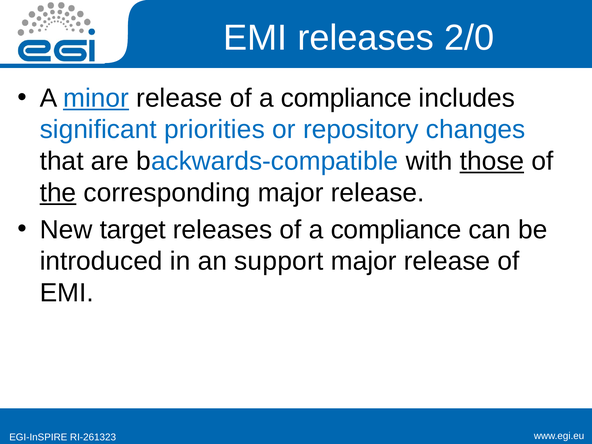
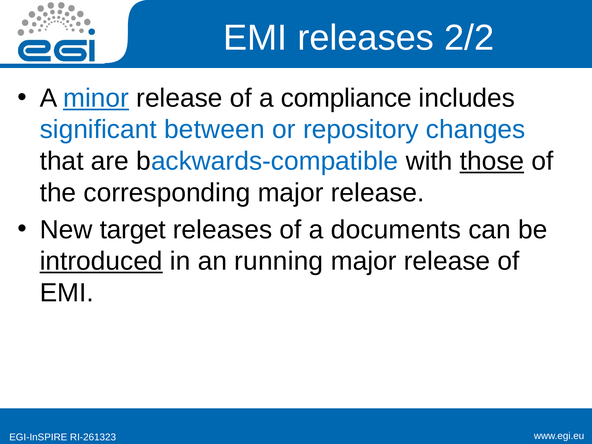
2/0: 2/0 -> 2/2
priorities: priorities -> between
the underline: present -> none
releases of a compliance: compliance -> documents
introduced underline: none -> present
support: support -> running
